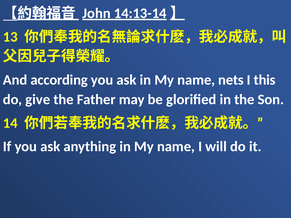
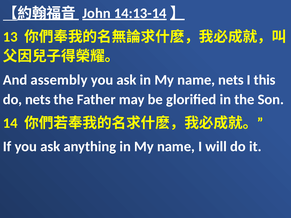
according: according -> assembly
do give: give -> nets
